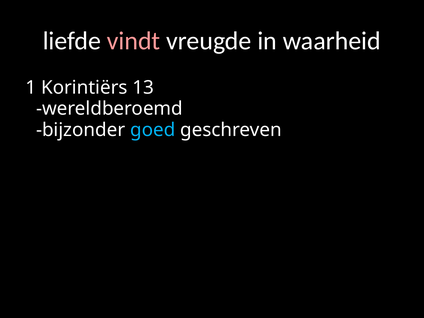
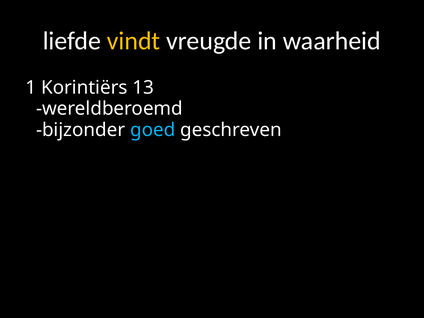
vindt colour: pink -> yellow
